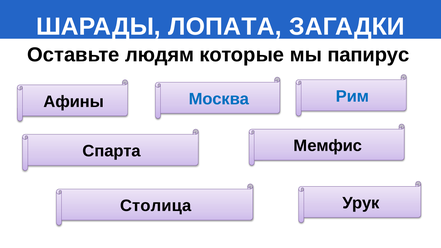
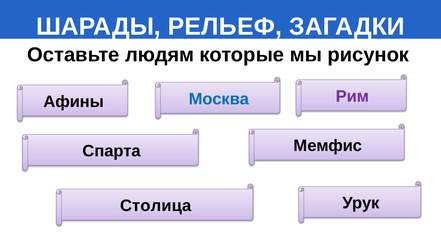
ЛОПАТА: ЛОПАТА -> РЕЛЬЕФ
папирус: папирус -> рисунок
Рим colour: blue -> purple
